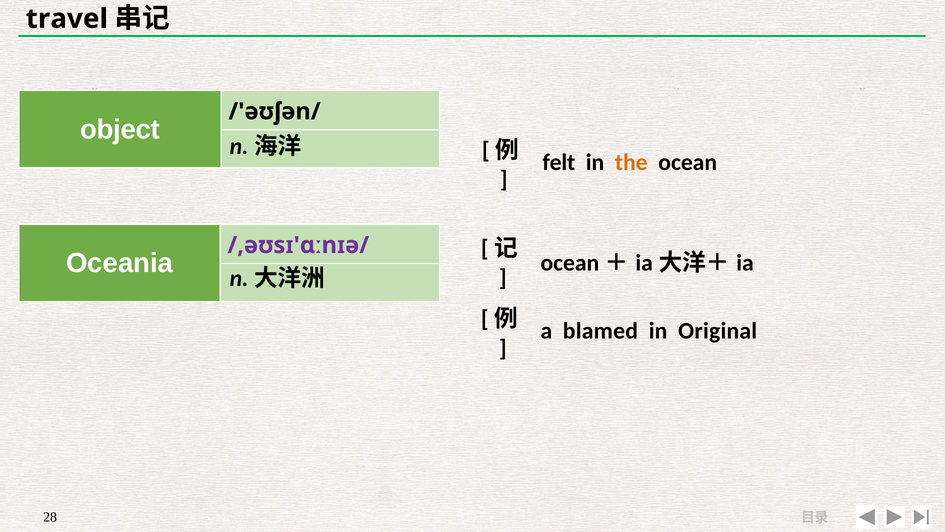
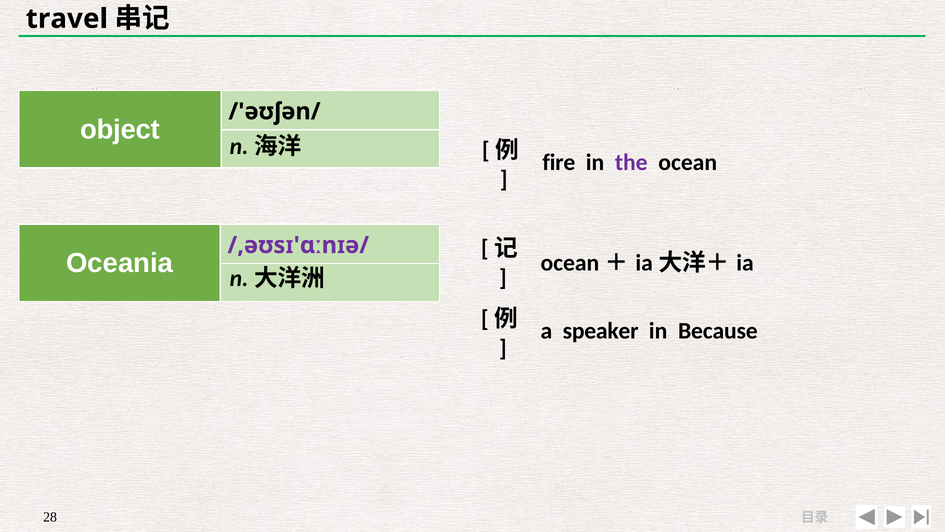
felt: felt -> fire
the colour: orange -> purple
blamed: blamed -> speaker
Original: Original -> Because
